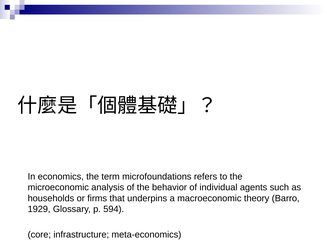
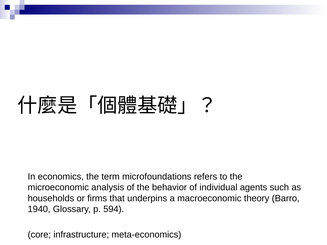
1929: 1929 -> 1940
